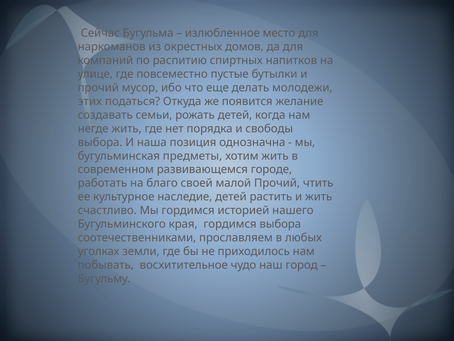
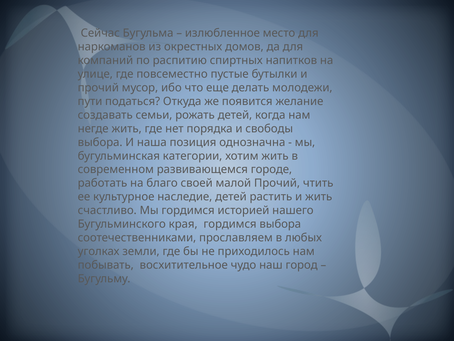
этих: этих -> пути
предметы: предметы -> категории
